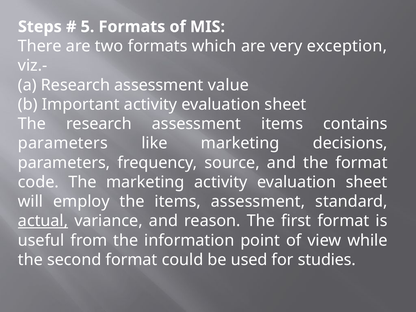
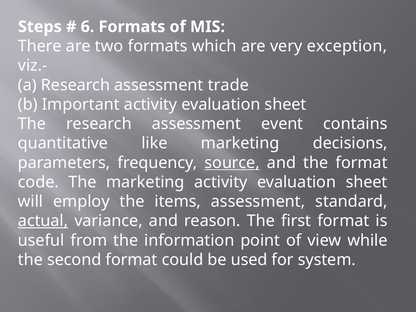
5: 5 -> 6
value: value -> trade
assessment items: items -> event
parameters at (63, 143): parameters -> quantitative
source underline: none -> present
studies: studies -> system
